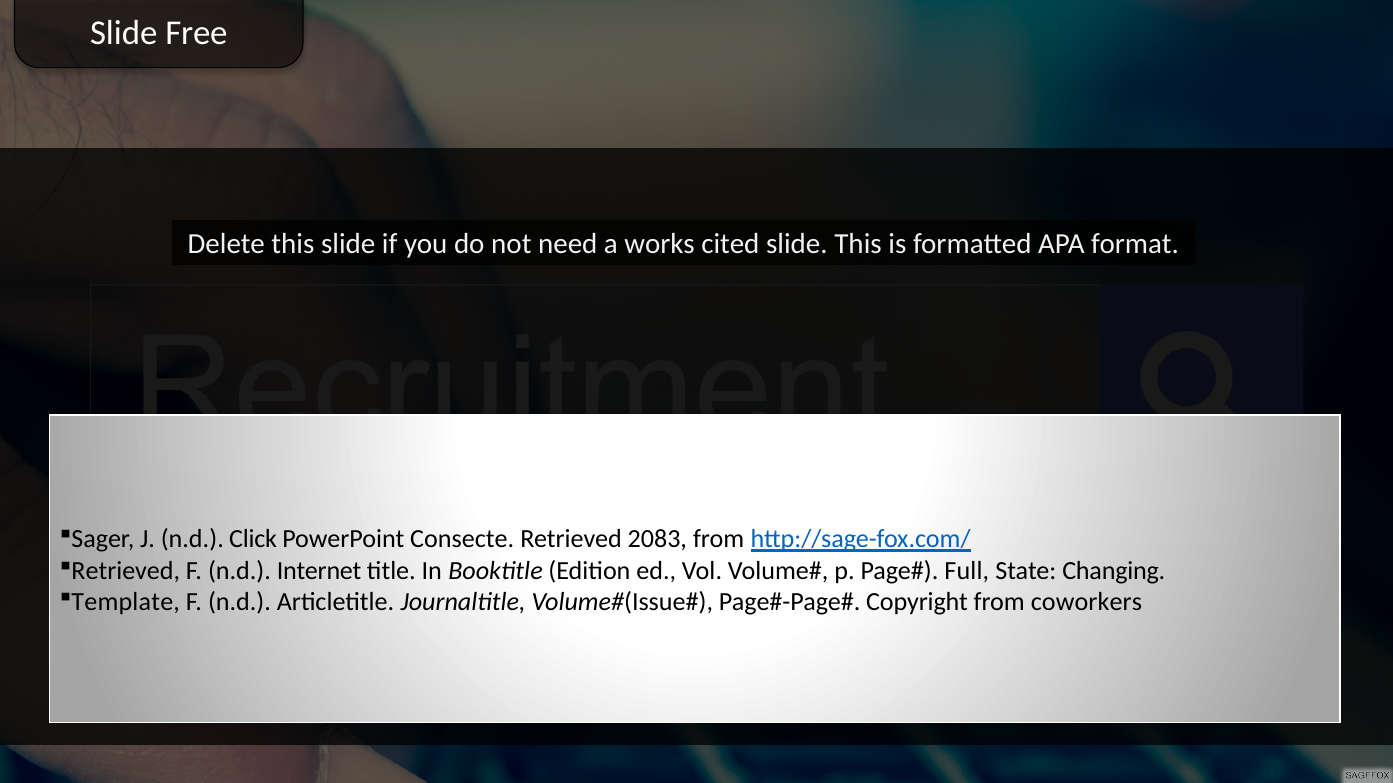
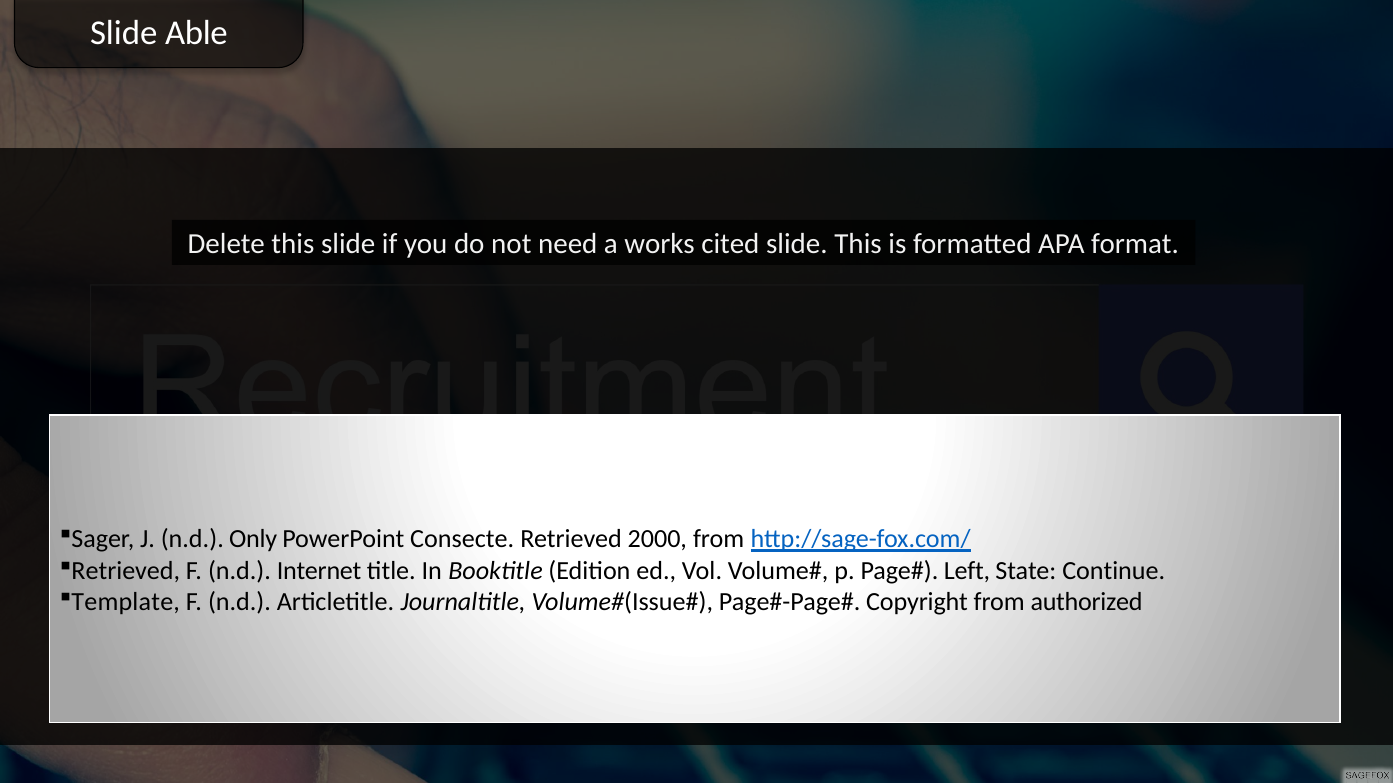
Free: Free -> Able
Click: Click -> Only
2083: 2083 -> 2000
Full: Full -> Left
Changing: Changing -> Continue
coworkers: coworkers -> authorized
